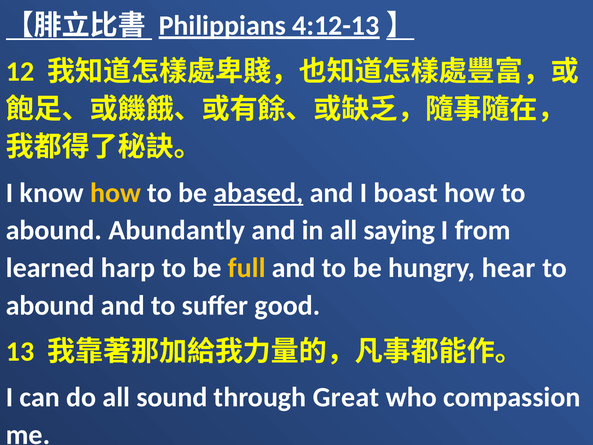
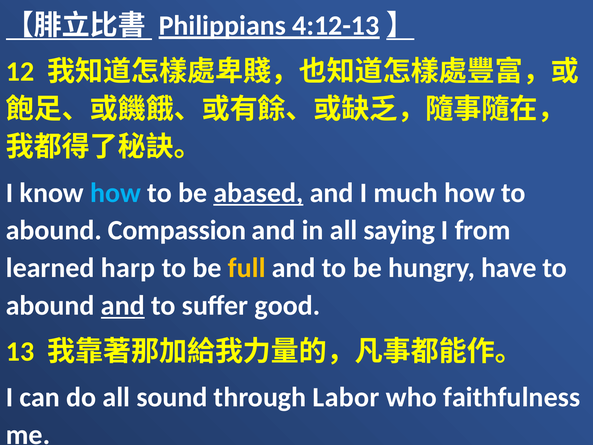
how at (116, 193) colour: yellow -> light blue
boast: boast -> much
Abundantly: Abundantly -> Compassion
hear: hear -> have
and at (123, 305) underline: none -> present
Great: Great -> Labor
compassion: compassion -> faithfulness
